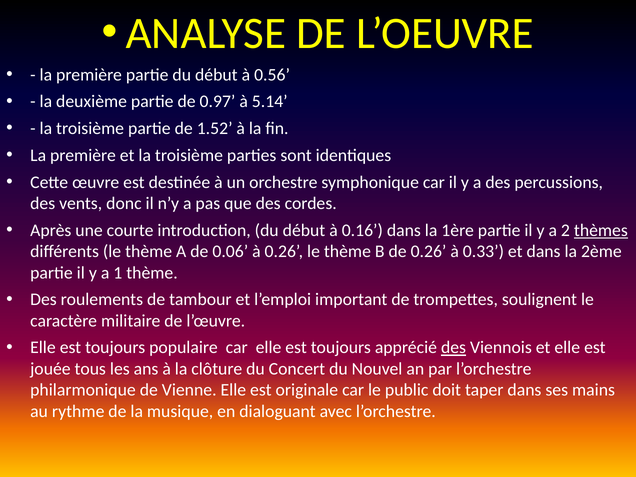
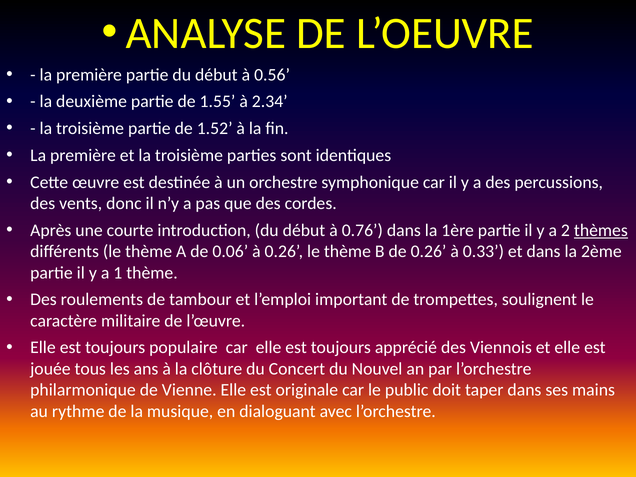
0.97: 0.97 -> 1.55
5.14: 5.14 -> 2.34
0.16: 0.16 -> 0.76
des at (454, 348) underline: present -> none
